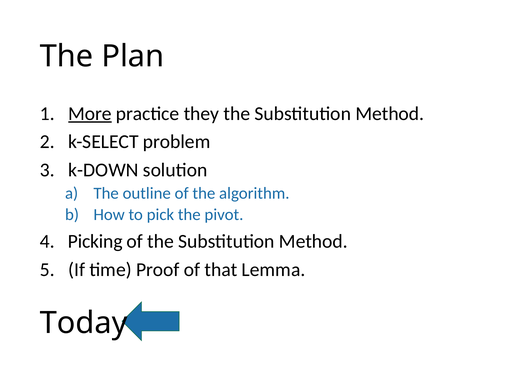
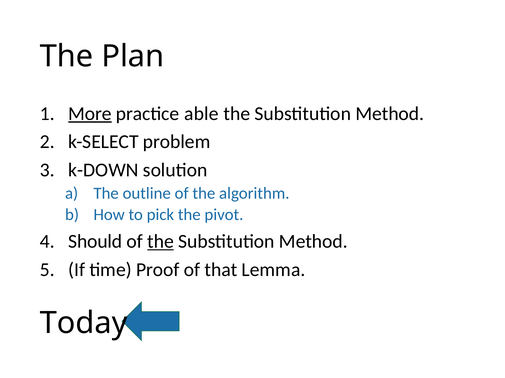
they: they -> able
Picking: Picking -> Should
the at (161, 242) underline: none -> present
